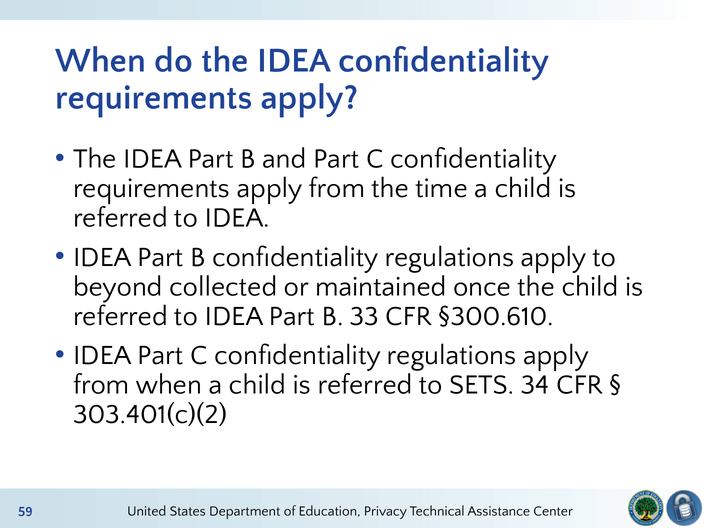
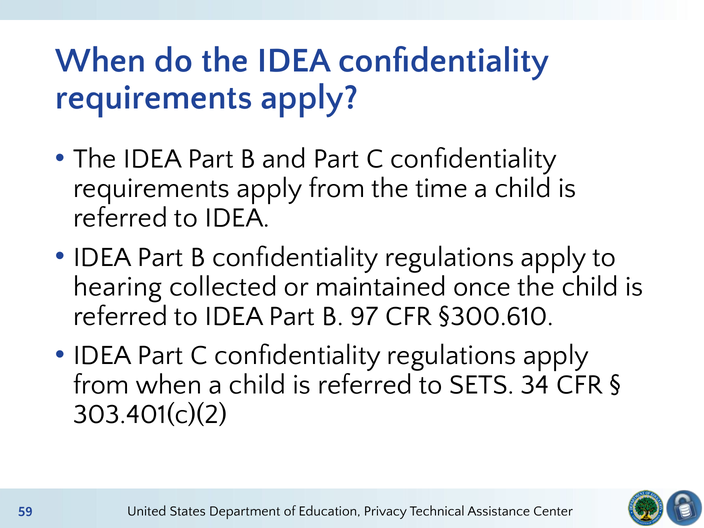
beyond: beyond -> hearing
33: 33 -> 97
